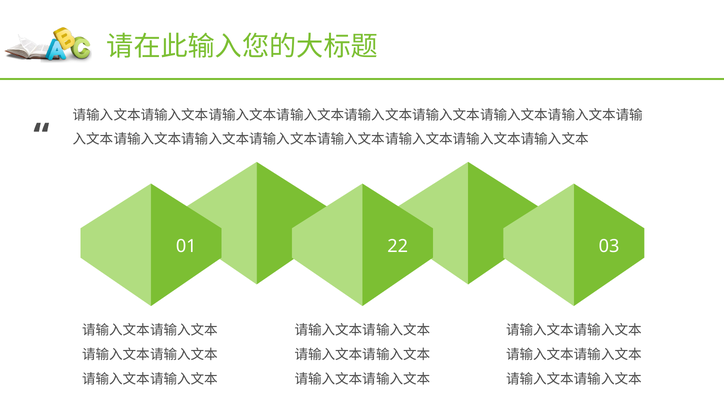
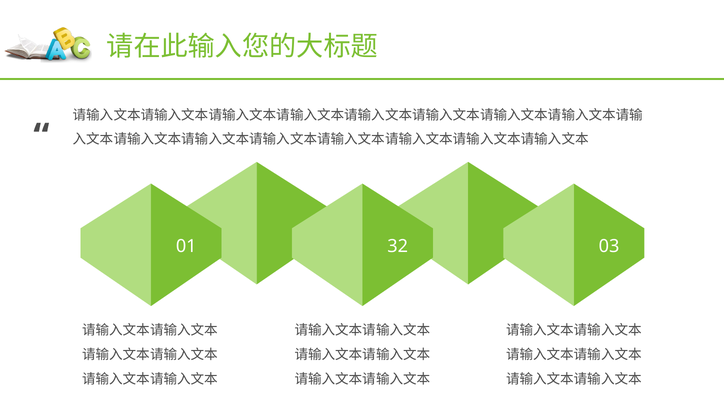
22: 22 -> 32
